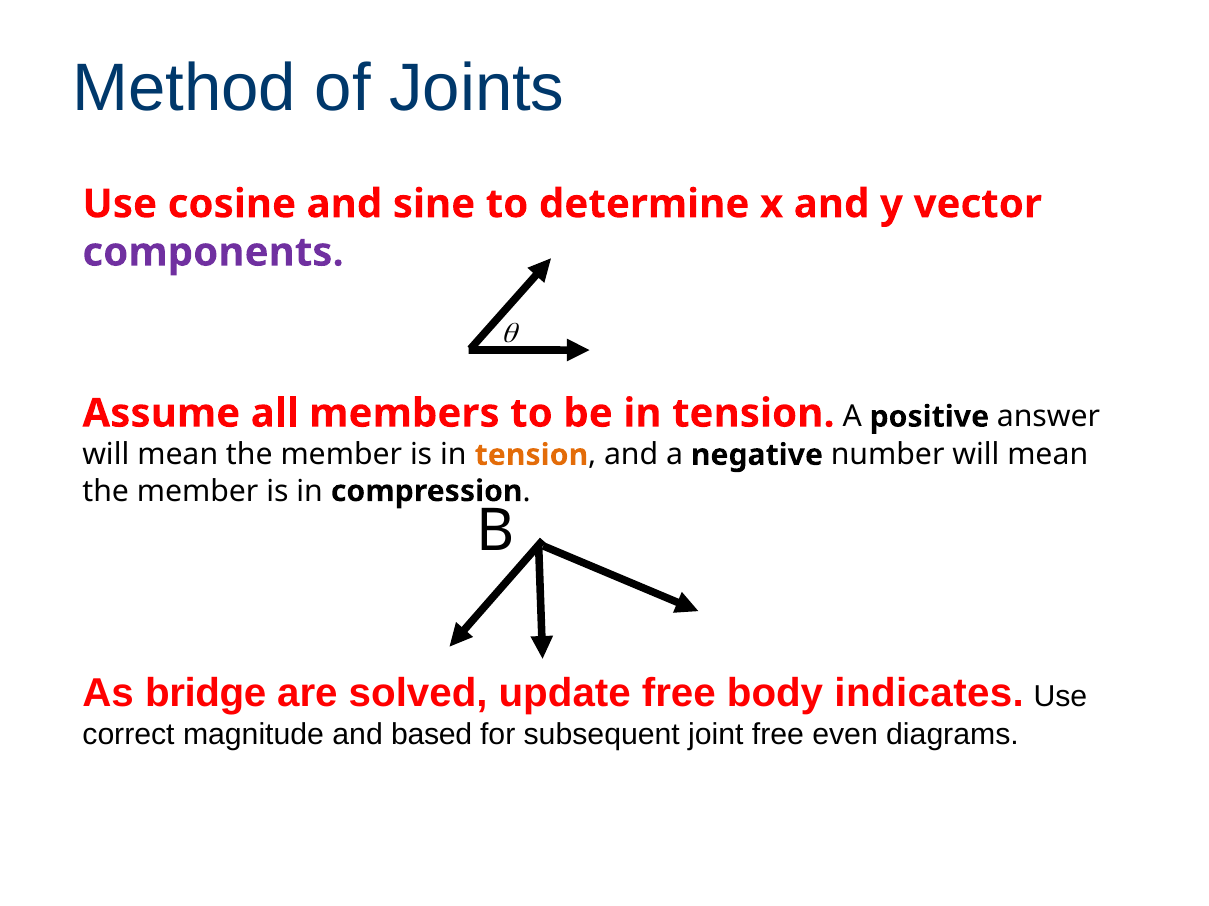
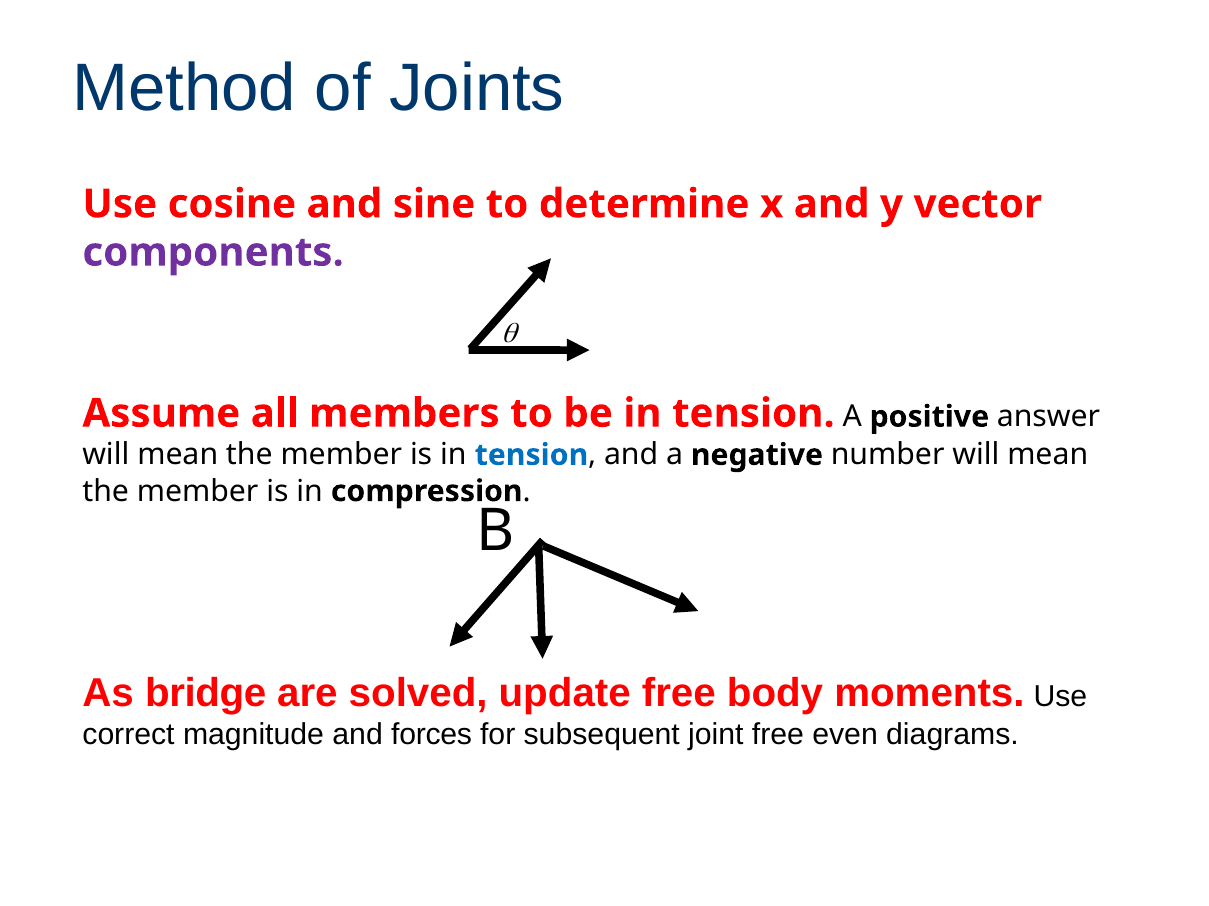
tension at (531, 455) colour: orange -> blue
indicates: indicates -> moments
based: based -> forces
